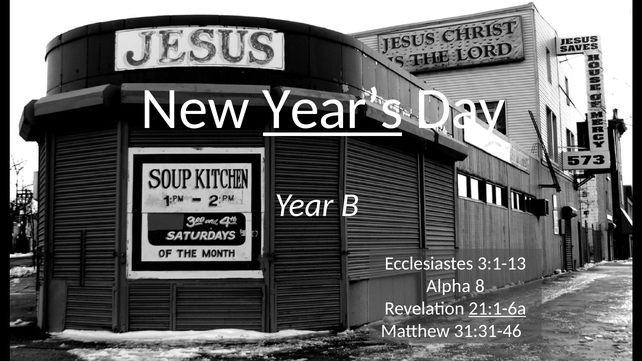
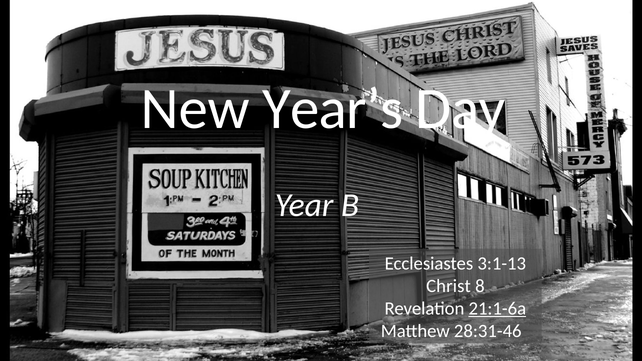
Year’s underline: present -> none
Alpha: Alpha -> Christ
31:31-46: 31:31-46 -> 28:31-46
